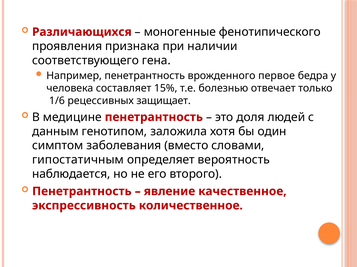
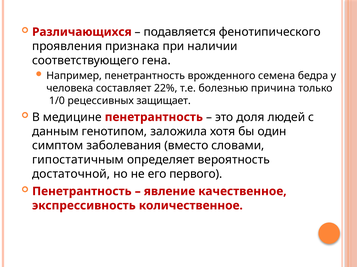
моногенные: моногенные -> подавляется
первое: первое -> семена
15%: 15% -> 22%
отвечает: отвечает -> причина
1/6: 1/6 -> 1/0
наблюдается: наблюдается -> достаточной
второго: второго -> первого
